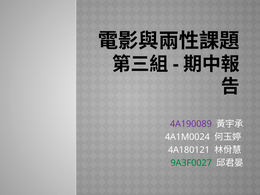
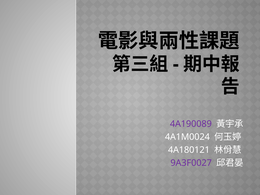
9A3F0027 colour: green -> purple
